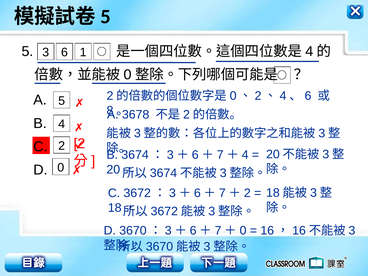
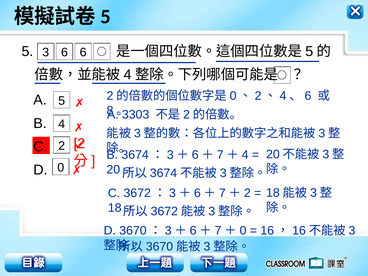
4 at (309, 51): 4 -> 5
6 1: 1 -> 6
0 at (128, 75): 0 -> 4
3678: 3678 -> 3303
